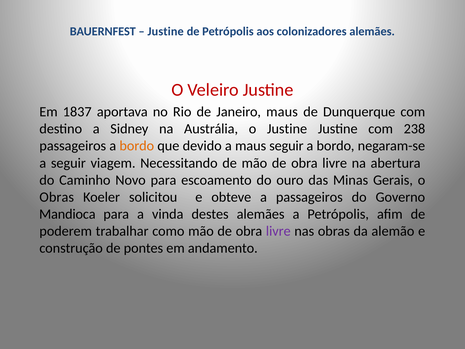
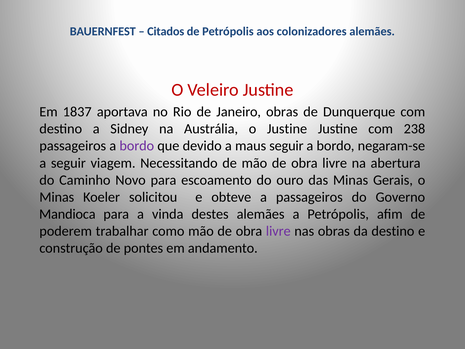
Justine at (166, 31): Justine -> Citados
Janeiro maus: maus -> obras
bordo at (137, 146) colour: orange -> purple
Obras at (57, 197): Obras -> Minas
da alemão: alemão -> destino
